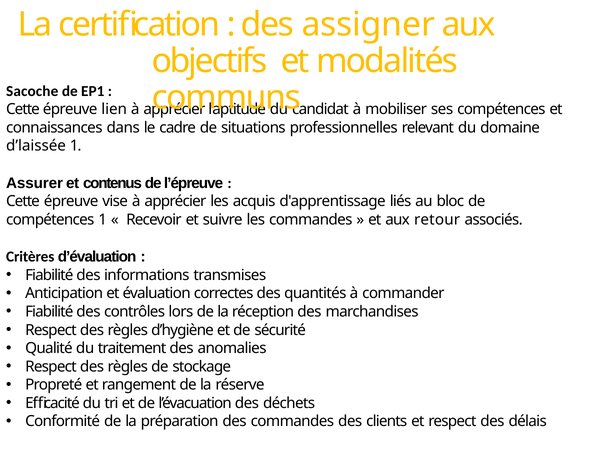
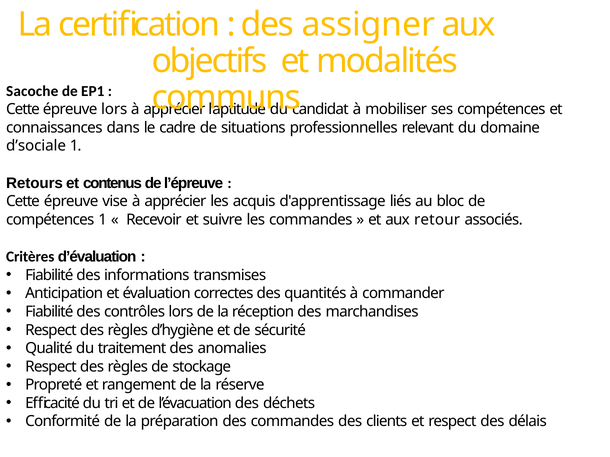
épreuve lien: lien -> lors
d’laissée: d’laissée -> d’sociale
Assurer: Assurer -> Retours
